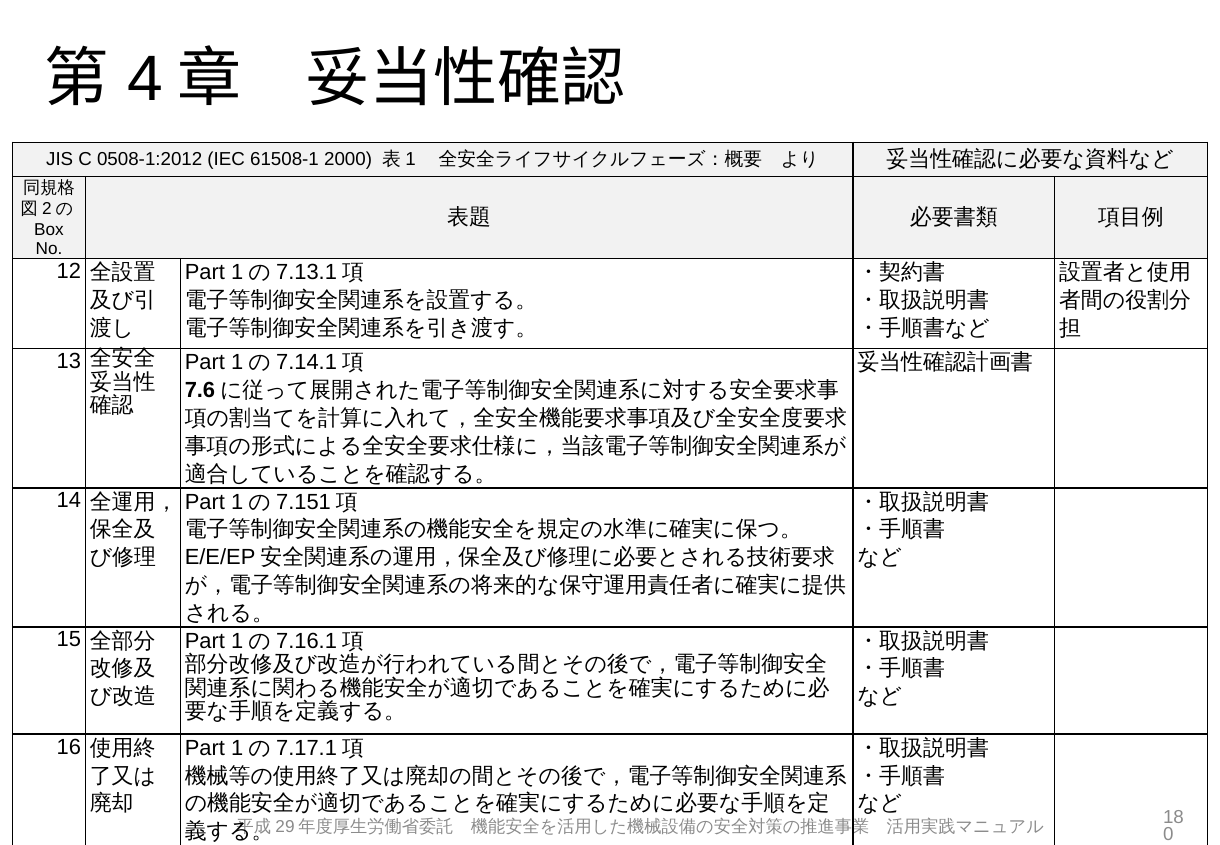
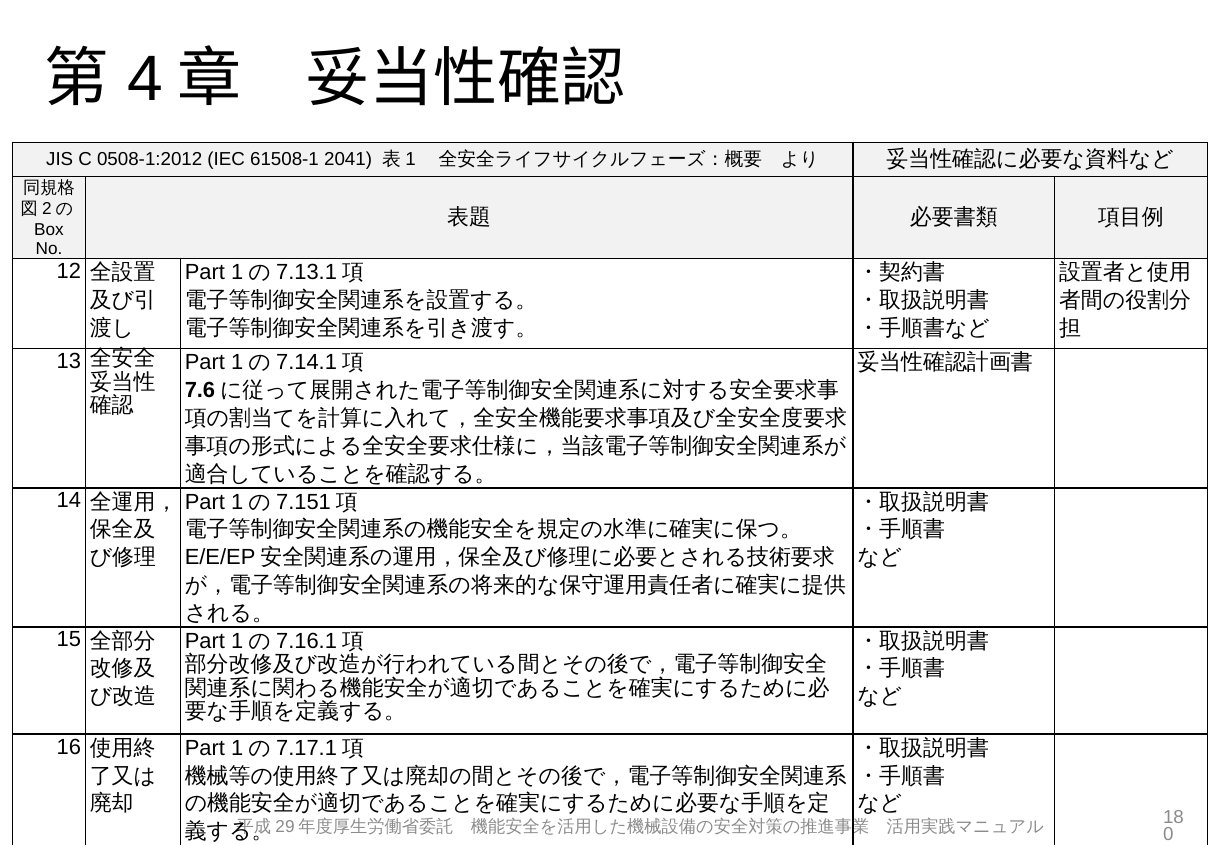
2000: 2000 -> 2041
